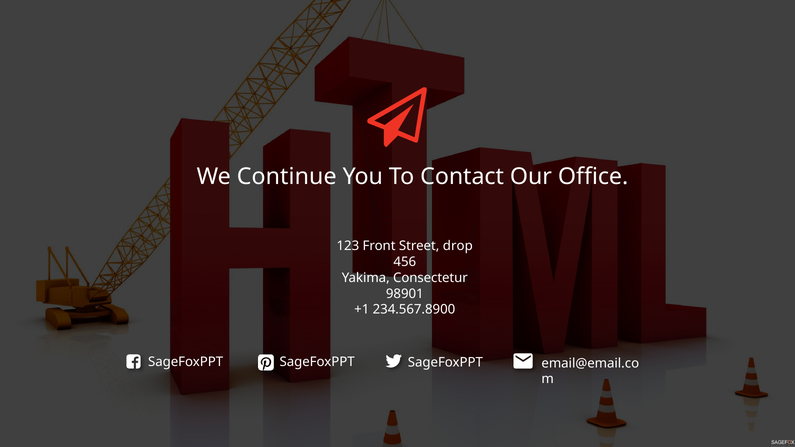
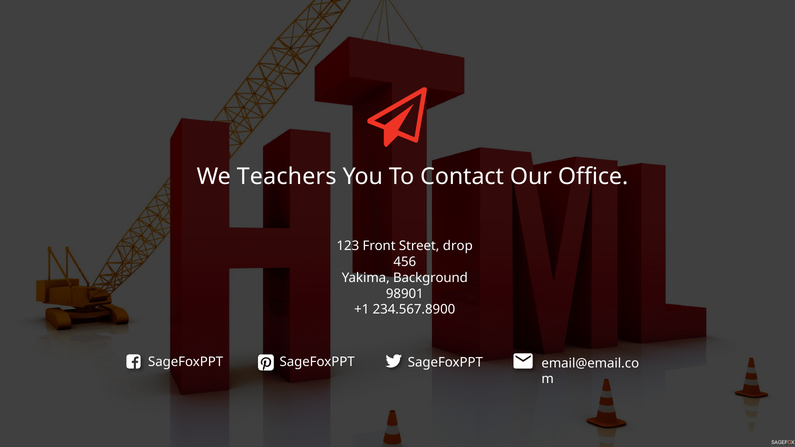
Continue: Continue -> Teachers
Consectetur: Consectetur -> Background
